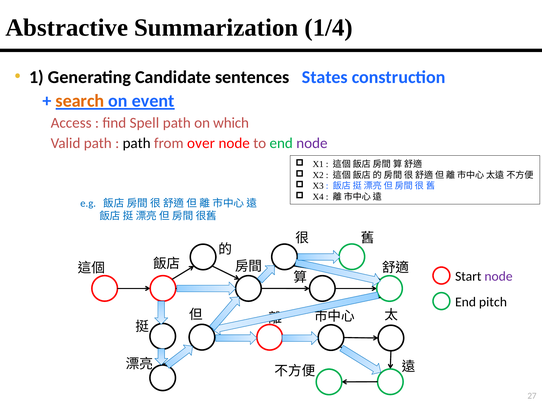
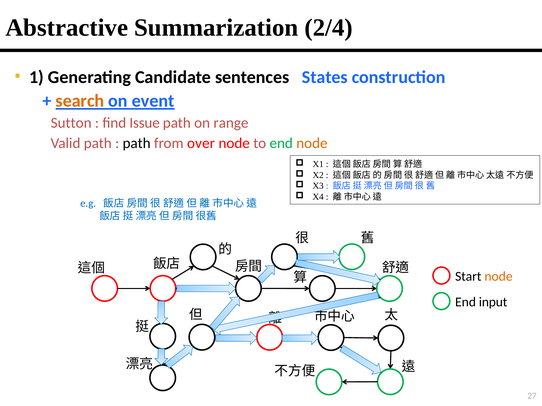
1/4: 1/4 -> 2/4
Access: Access -> Sutton
Spell: Spell -> Issue
which: which -> range
node at (312, 143) colour: purple -> orange
node at (499, 277) colour: purple -> orange
pitch: pitch -> input
